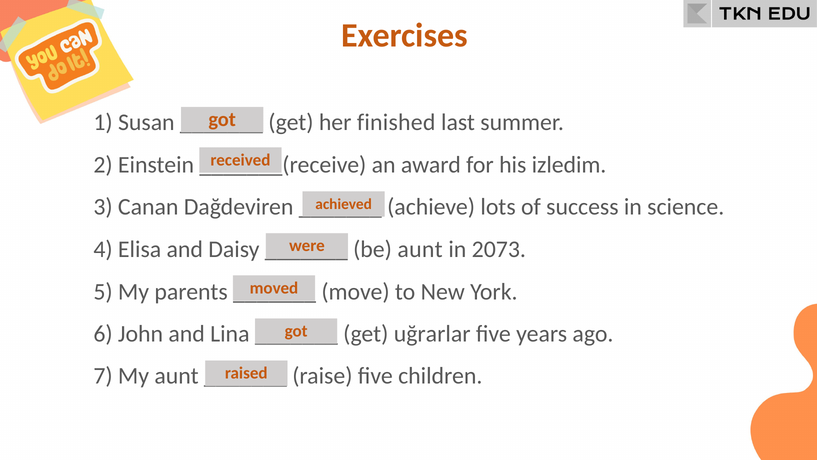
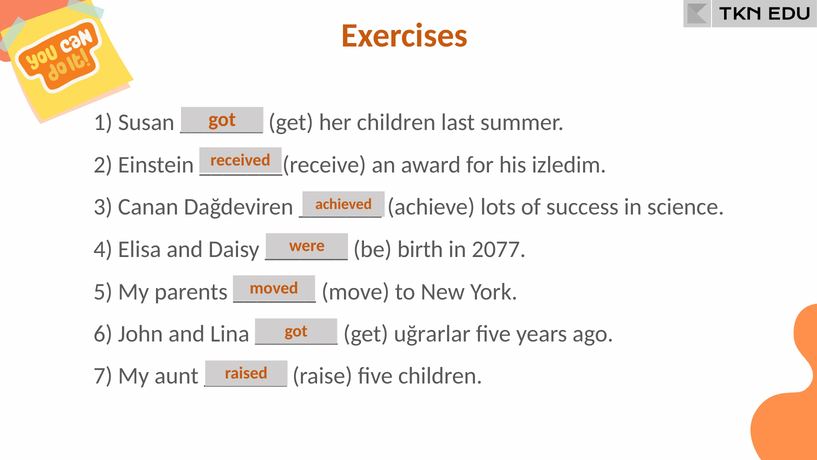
her finished: finished -> children
be aunt: aunt -> birth
2073: 2073 -> 2077
